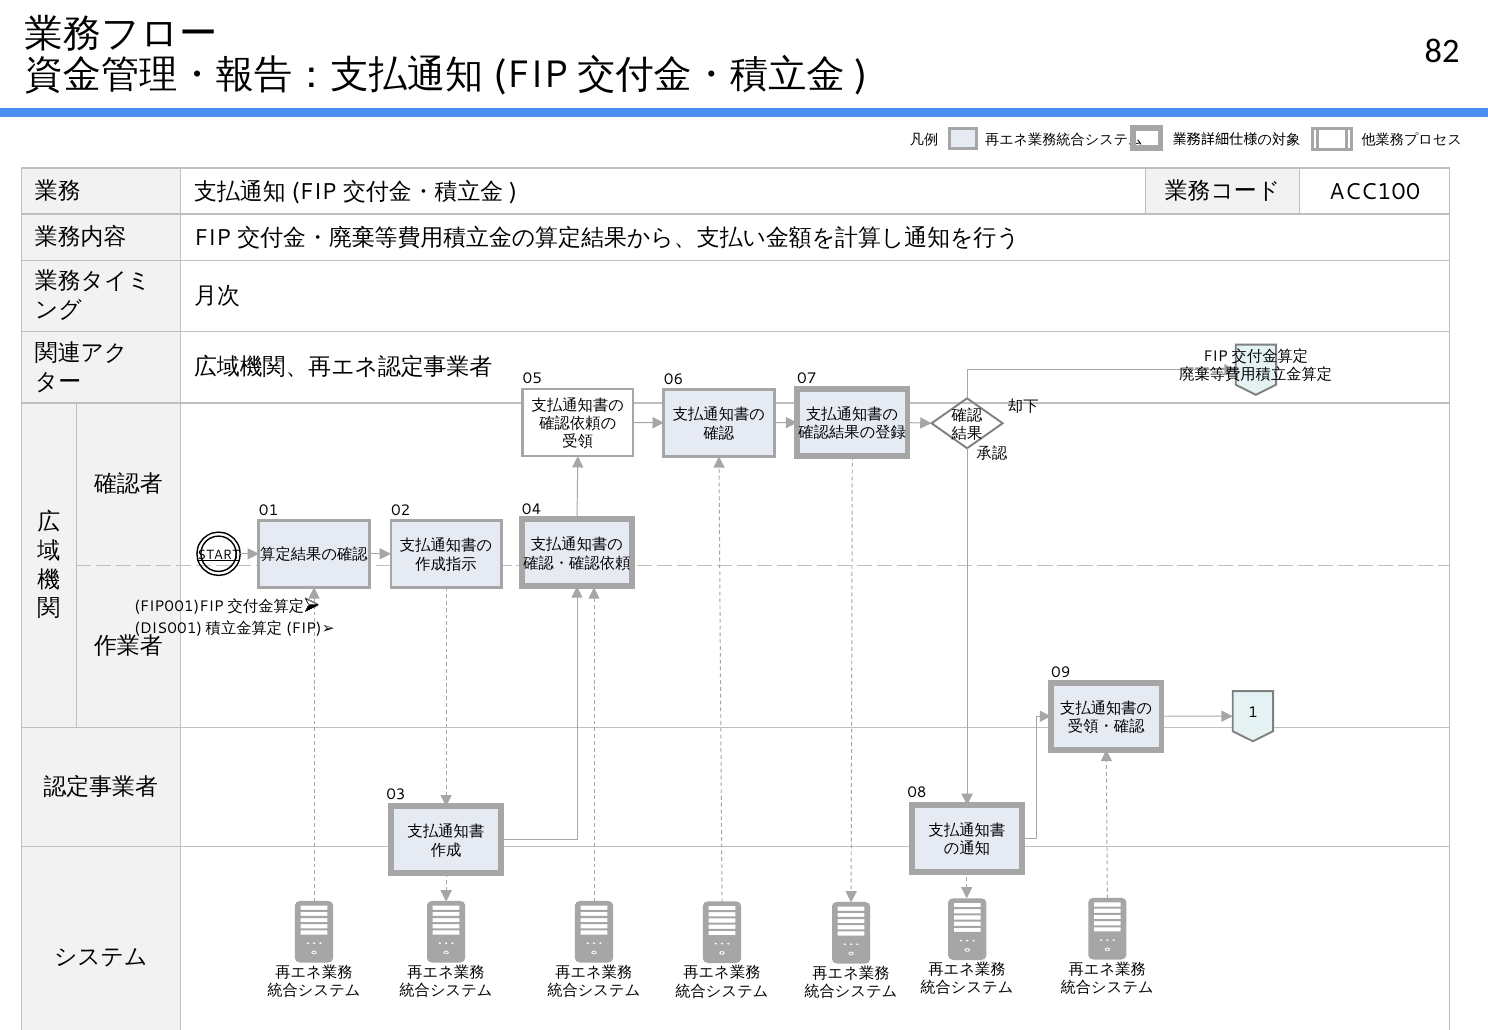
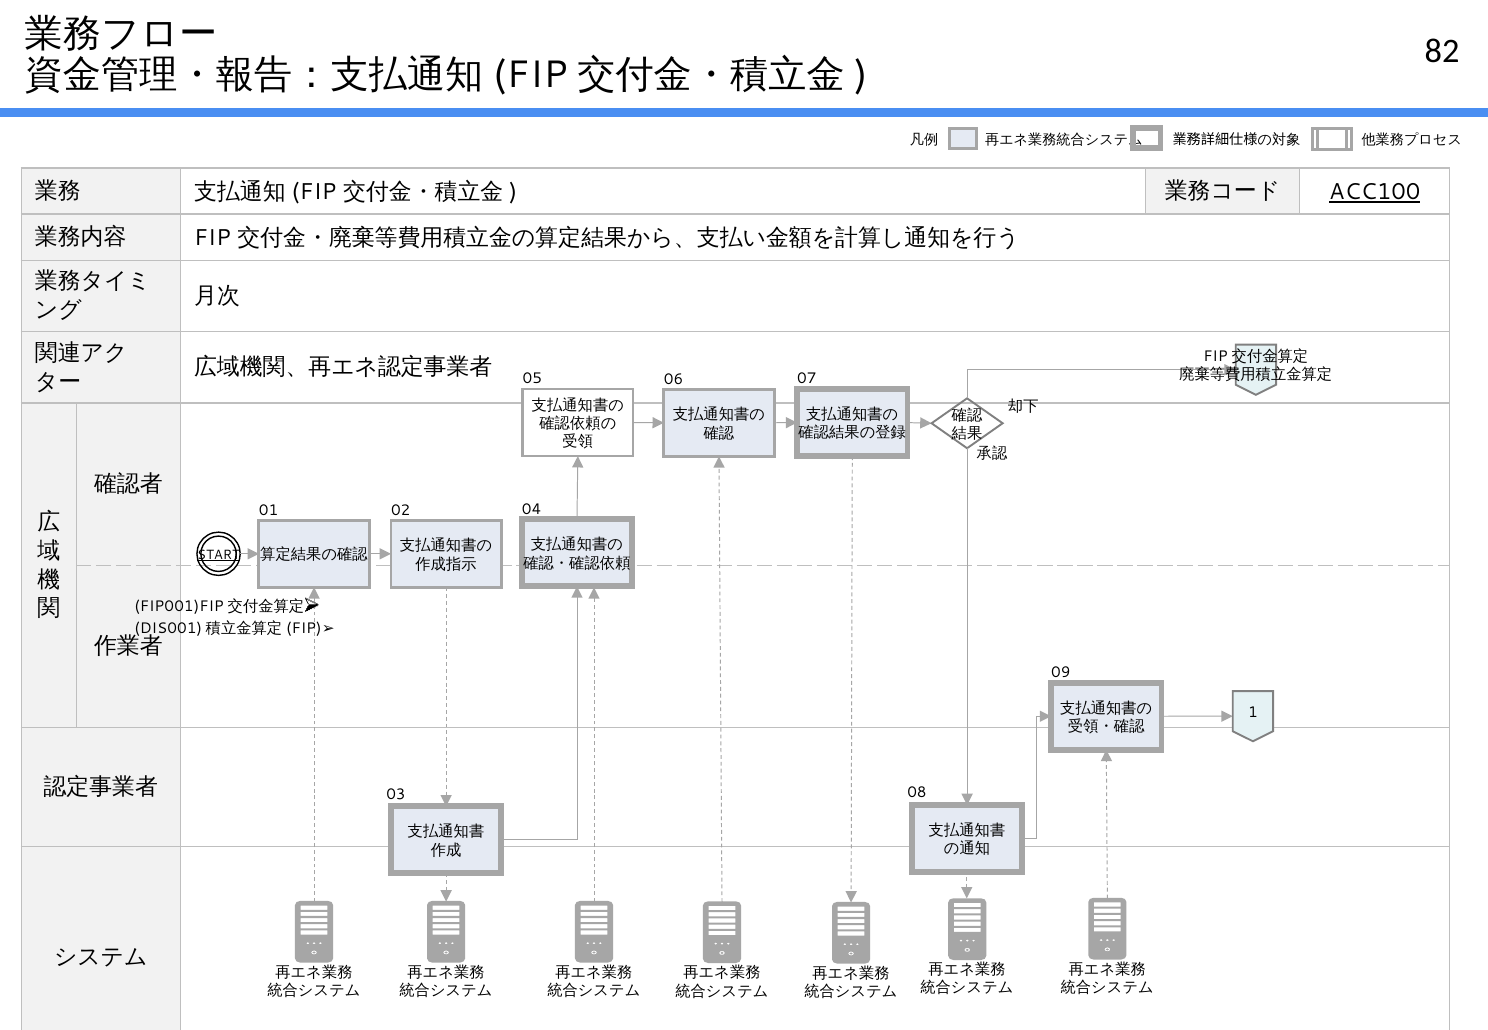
ACC100 underline: none -> present
